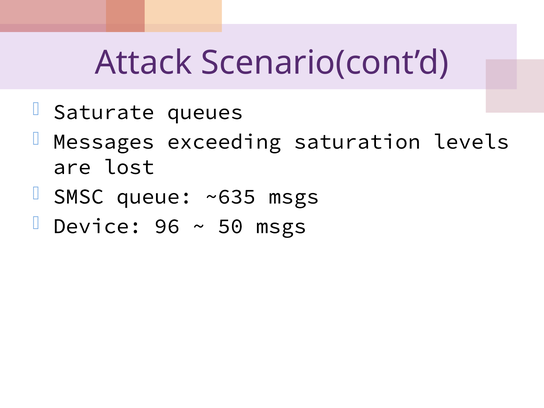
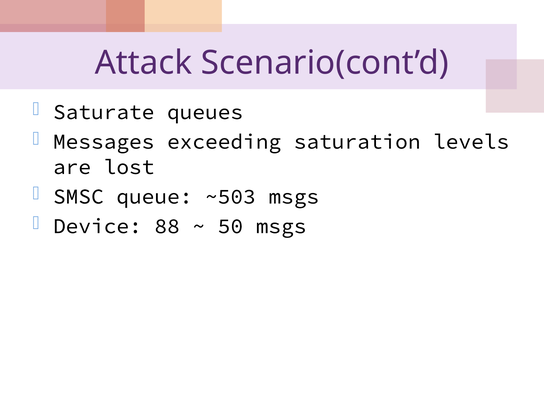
~635: ~635 -> ~503
96: 96 -> 88
